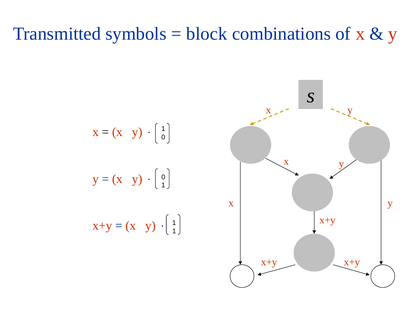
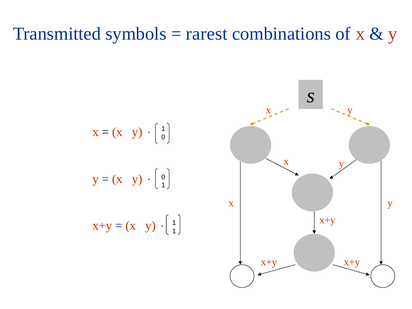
block: block -> rarest
